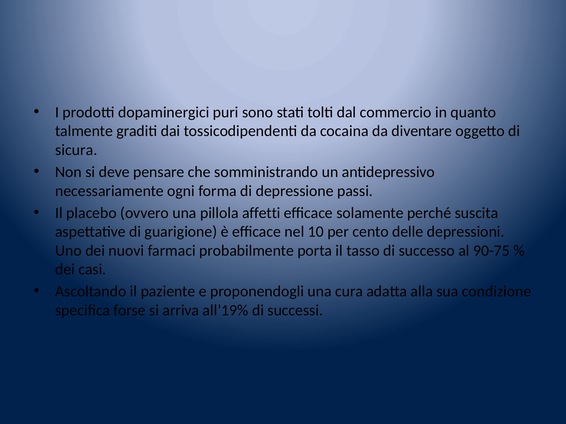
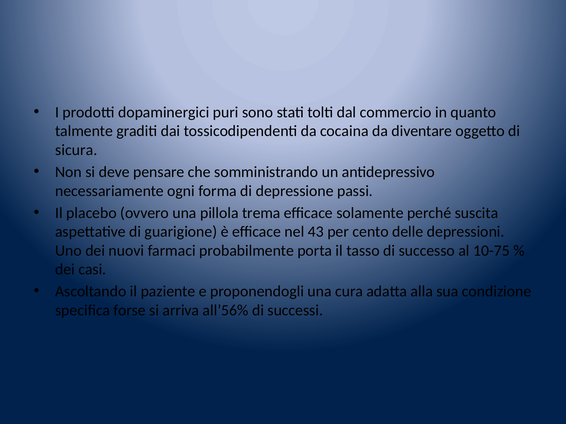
affetti: affetti -> trema
10: 10 -> 43
90-75: 90-75 -> 10-75
all’19%: all’19% -> all’56%
